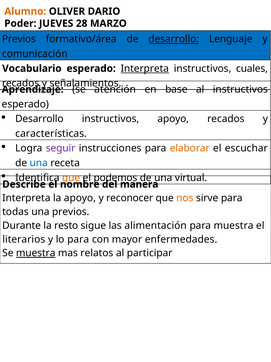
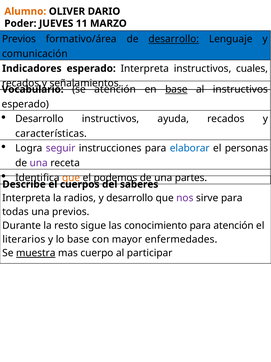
28: 28 -> 11
Vocabulario: Vocabulario -> Indicadores
Interpreta at (145, 68) underline: present -> none
Aprendizaje: Aprendizaje -> Vocabulario
base at (176, 89) underline: none -> present
instructivos apoyo: apoyo -> ayuda
elaborar colour: orange -> blue
escuchar: escuchar -> personas
una at (39, 163) colour: blue -> purple
virtual: virtual -> partes
nombre: nombre -> cuerpos
manera: manera -> saberes
la apoyo: apoyo -> radios
y reconocer: reconocer -> desarrollo
nos colour: orange -> purple
alimentación: alimentación -> conocimiento
para muestra: muestra -> atención
lo para: para -> base
relatos: relatos -> cuerpo
